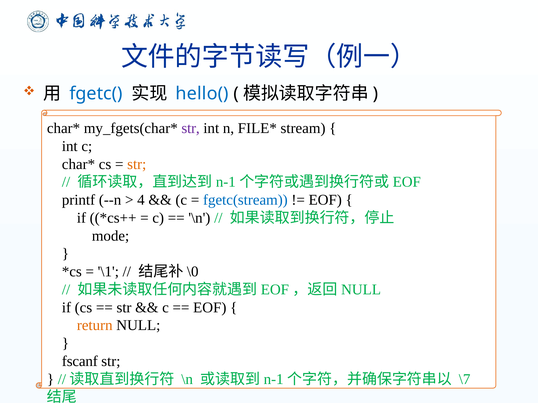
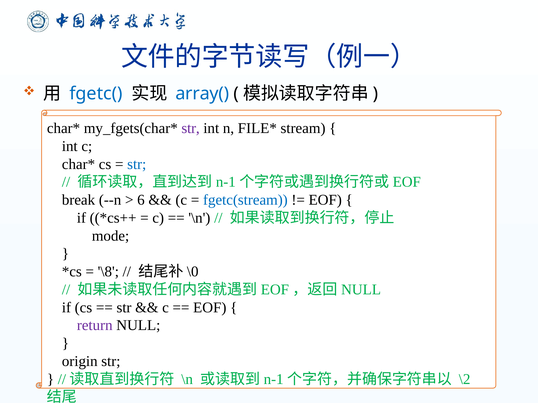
hello(: hello( -> array(
str at (137, 164) colour: orange -> blue
printf: printf -> break
4: 4 -> 6
\1: \1 -> \8
return colour: orange -> purple
fscanf: fscanf -> origin
\7: \7 -> \2
